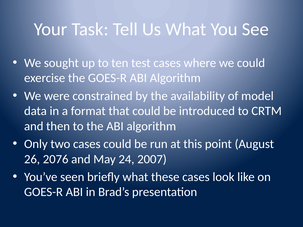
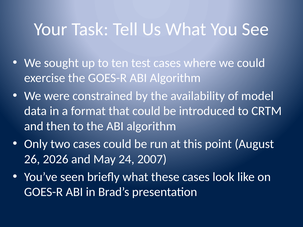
2076: 2076 -> 2026
